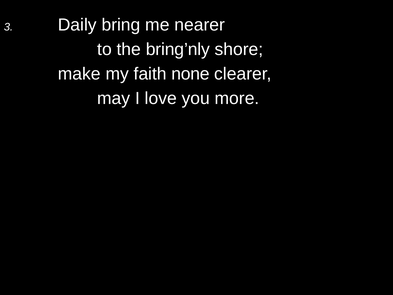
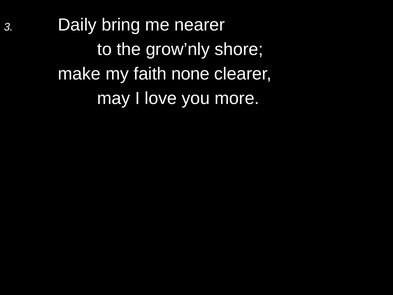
bring’nly: bring’nly -> grow’nly
